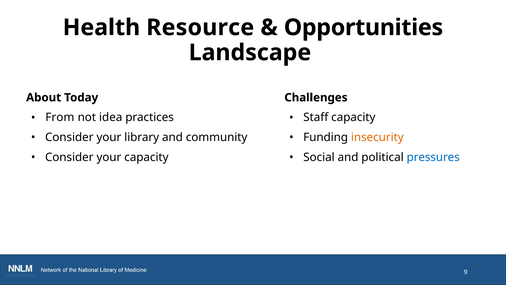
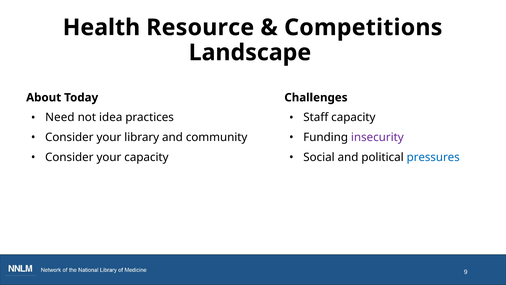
Opportunities: Opportunities -> Competitions
From: From -> Need
insecurity colour: orange -> purple
